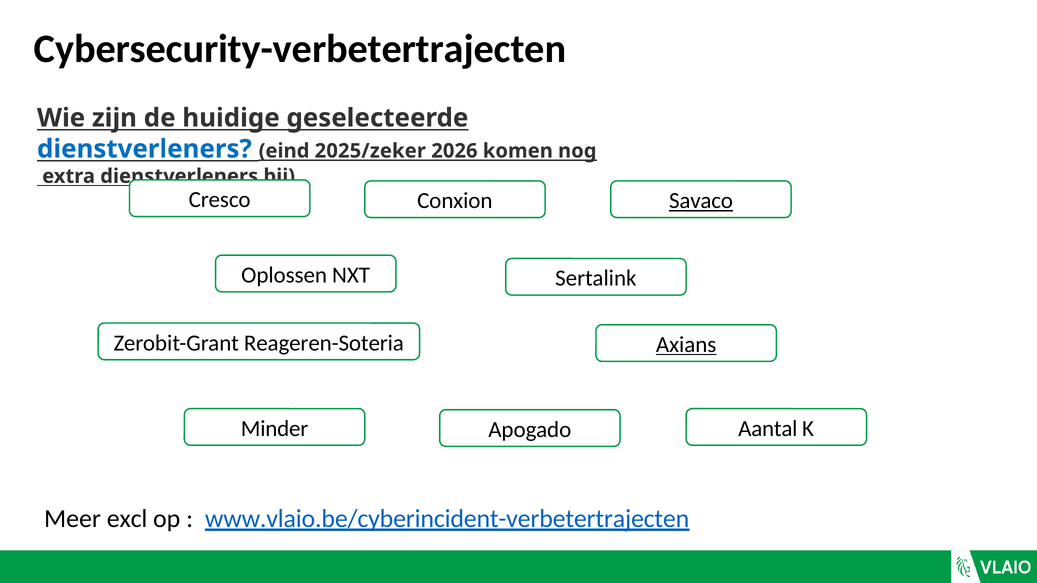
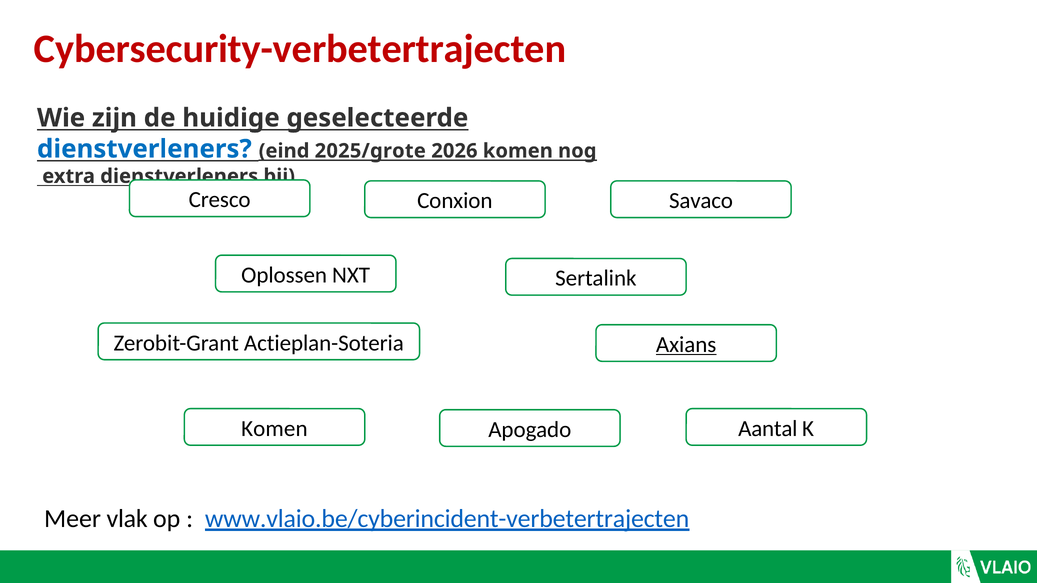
Cybersecurity-verbetertrajecten colour: black -> red
2025/zeker: 2025/zeker -> 2025/grote
Savaco underline: present -> none
Reageren-Soteria: Reageren-Soteria -> Actieplan-Soteria
Minder at (275, 429): Minder -> Komen
excl: excl -> vlak
